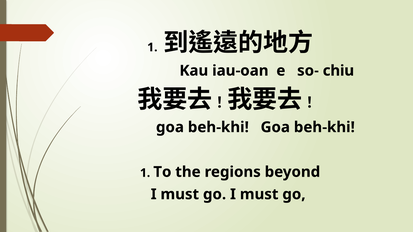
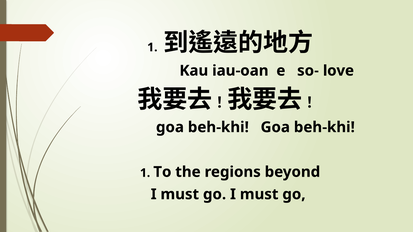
chiu: chiu -> love
